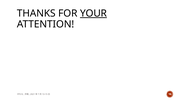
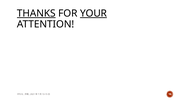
THANKS underline: none -> present
